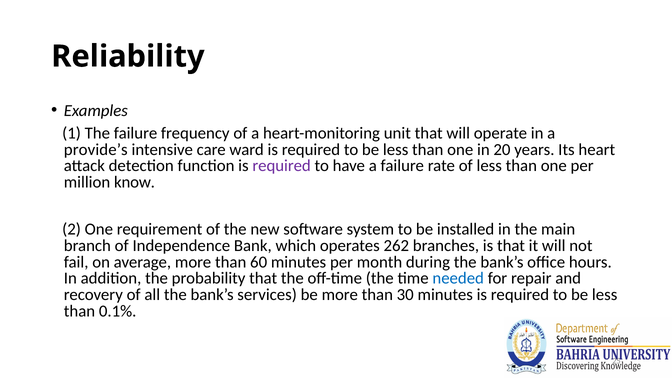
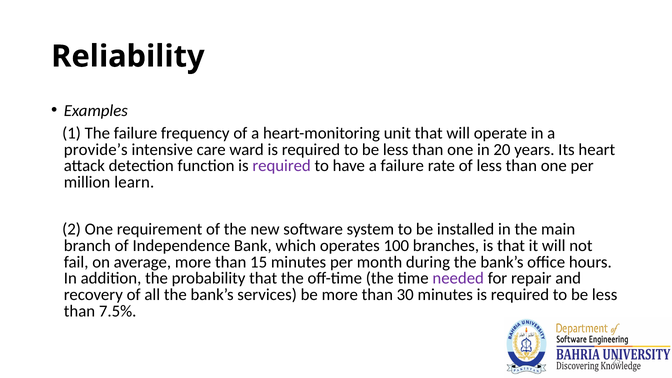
know: know -> learn
262: 262 -> 100
60: 60 -> 15
needed colour: blue -> purple
0.1%: 0.1% -> 7.5%
